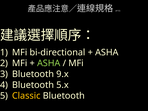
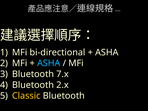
ASHA at (49, 63) colour: light green -> light blue
9.x: 9.x -> 7.x
5.x: 5.x -> 2.x
